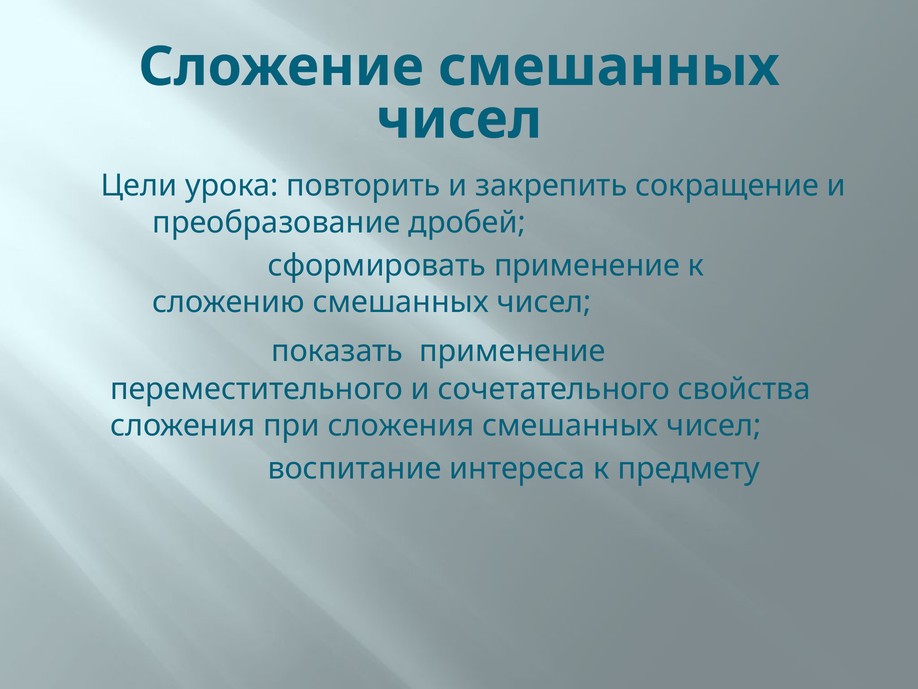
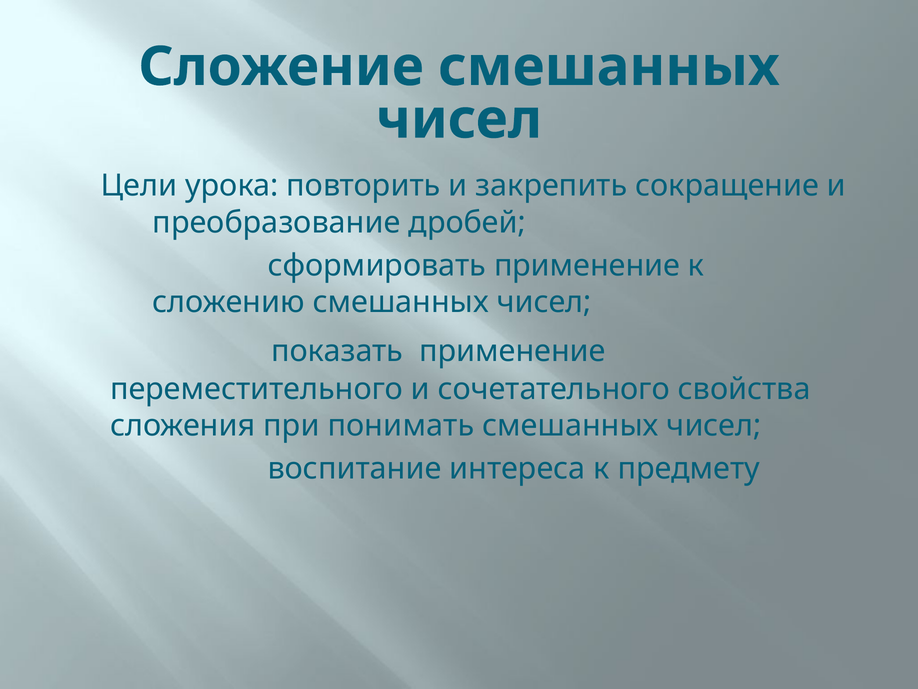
при сложения: сложения -> понимать
